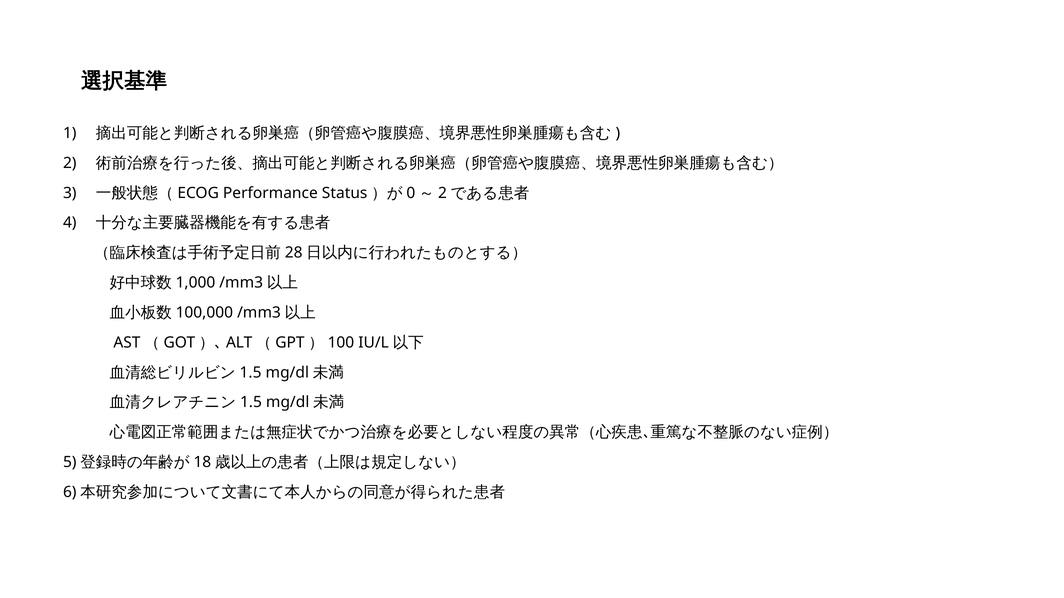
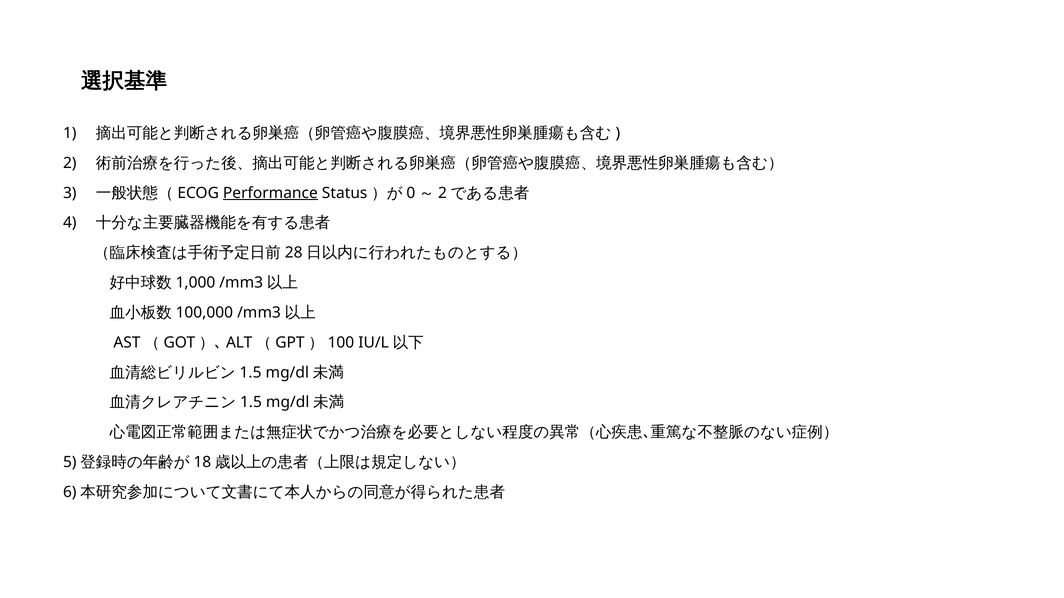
Performance underline: none -> present
